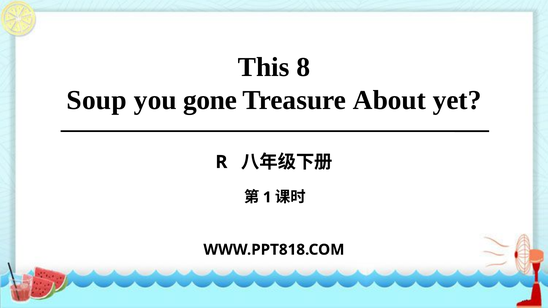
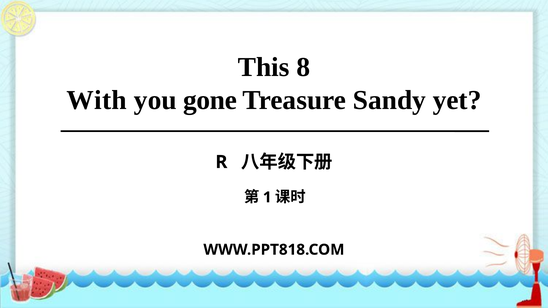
Soup: Soup -> With
About: About -> Sandy
